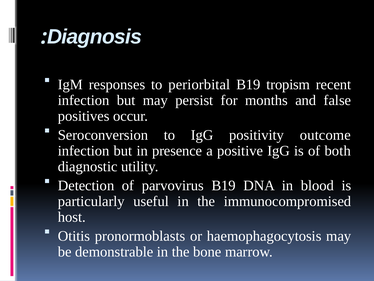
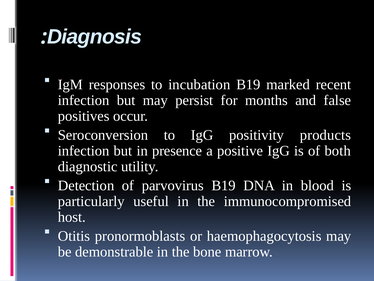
periorbital: periorbital -> incubation
tropism: tropism -> marked
outcome: outcome -> products
